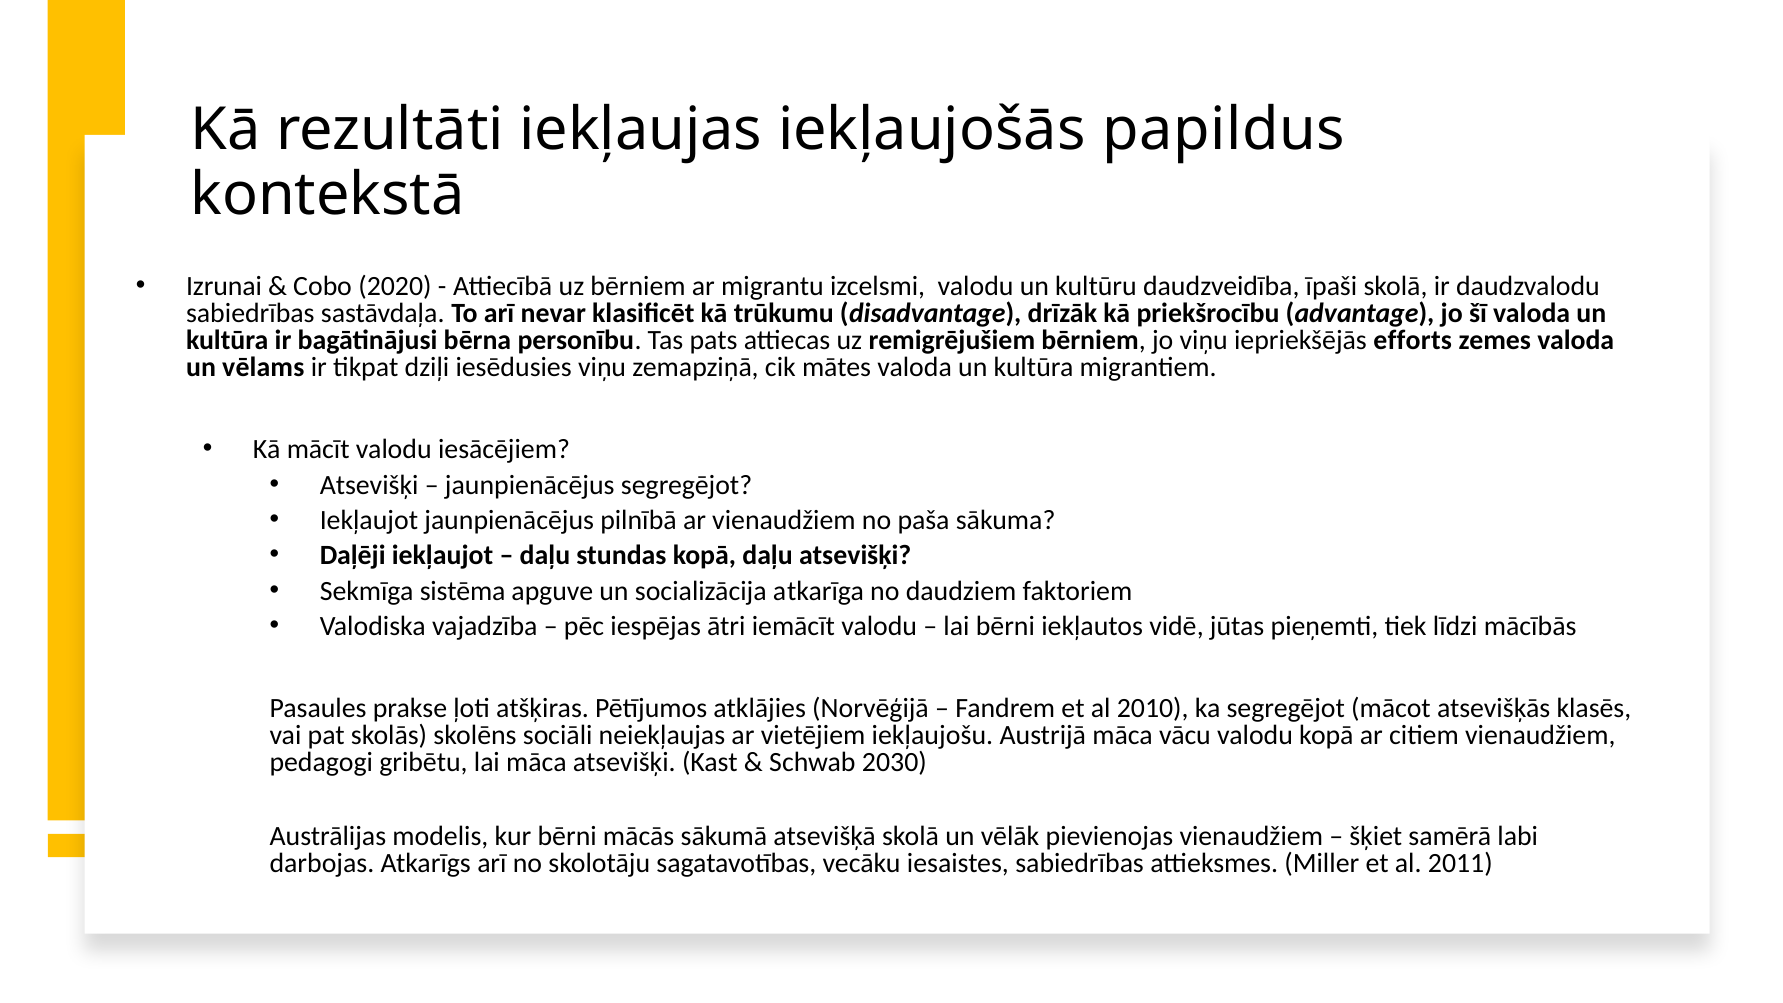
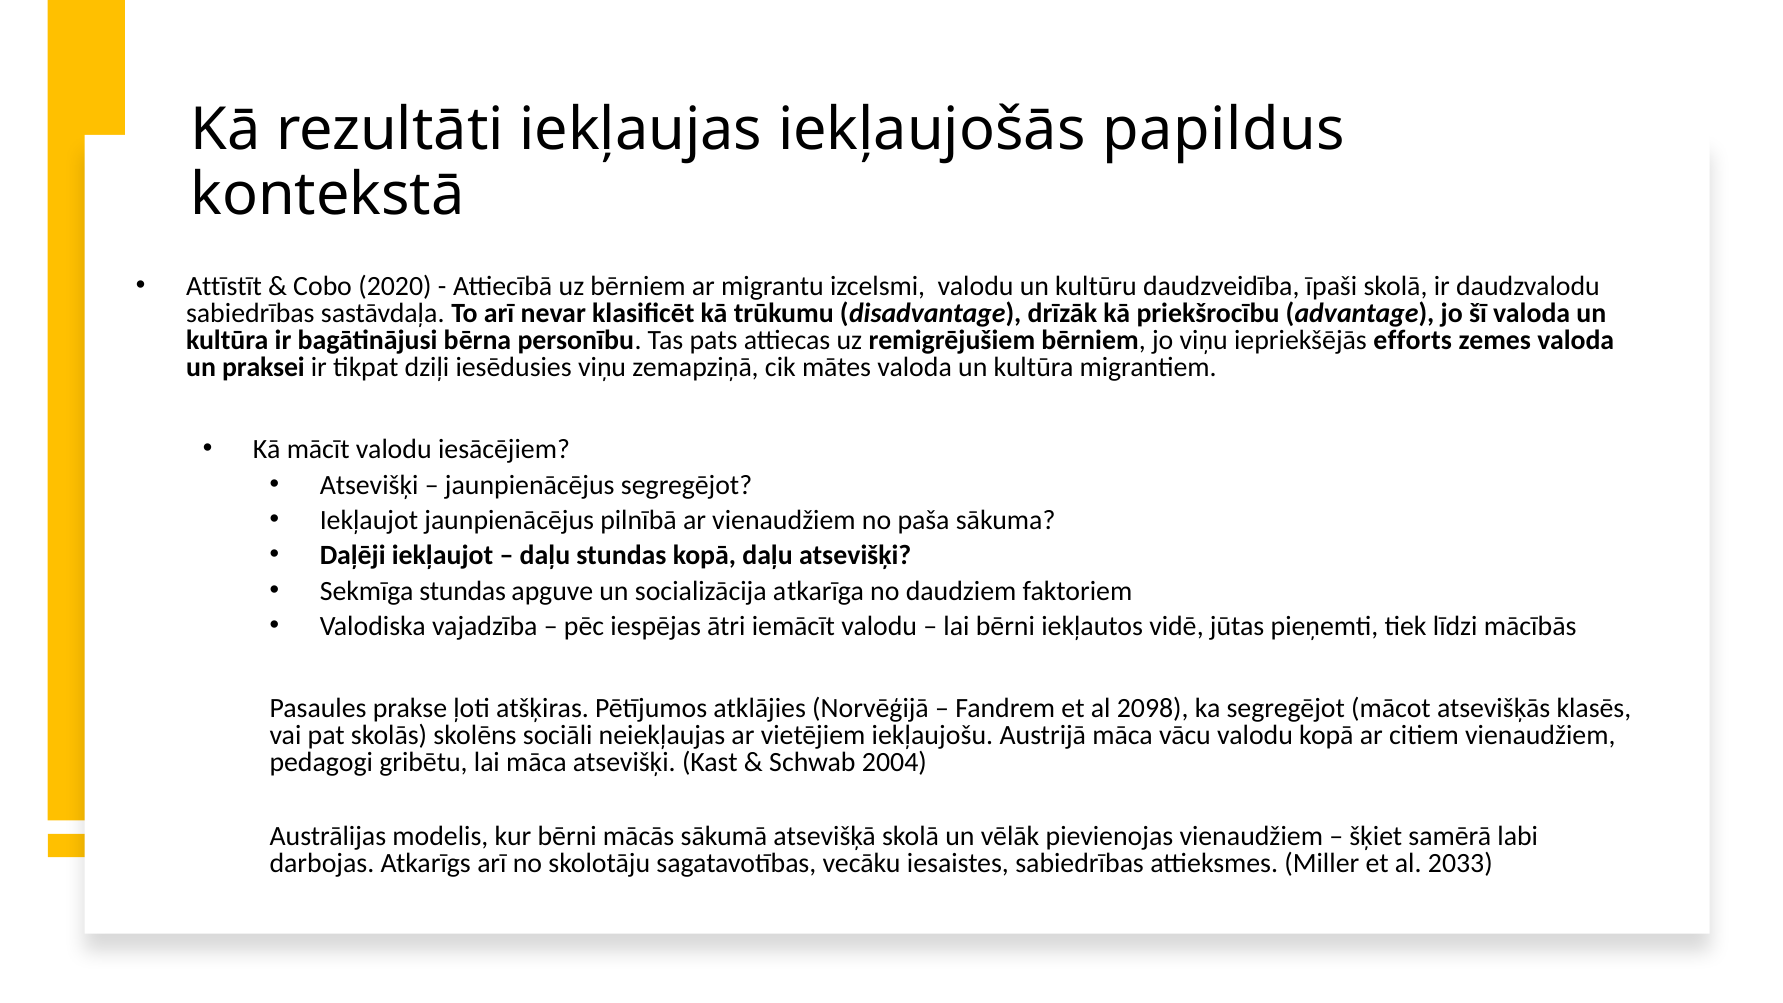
Izrunai: Izrunai -> Attīstīt
vēlams: vēlams -> praksei
Sekmīga sistēma: sistēma -> stundas
2010: 2010 -> 2098
2030: 2030 -> 2004
2011: 2011 -> 2033
